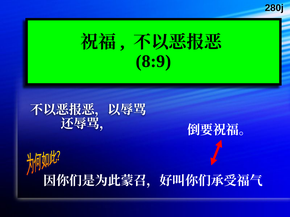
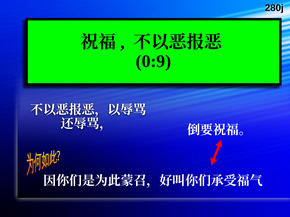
8:9: 8:9 -> 0:9
